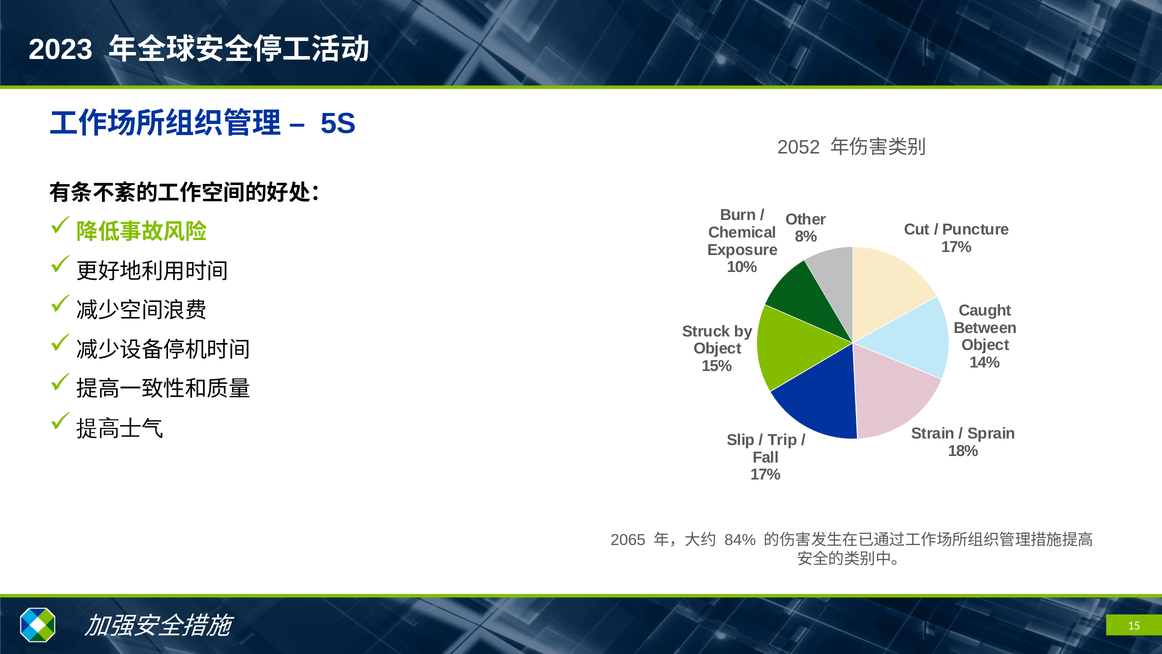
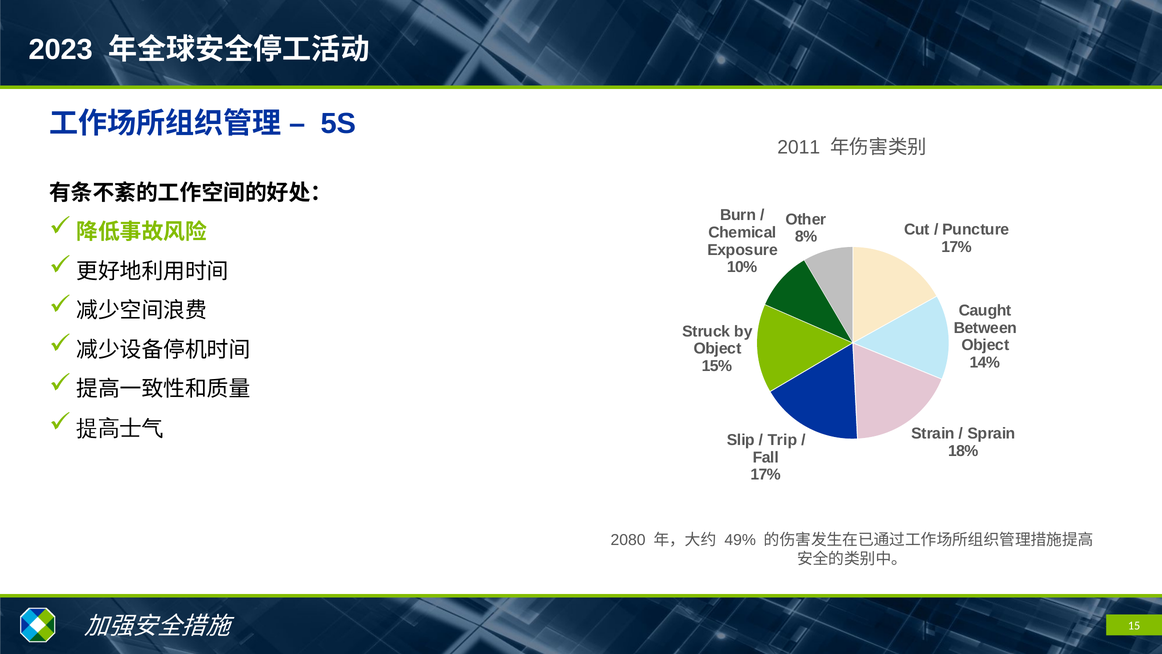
2052: 2052 -> 2011
2065: 2065 -> 2080
84%: 84% -> 49%
